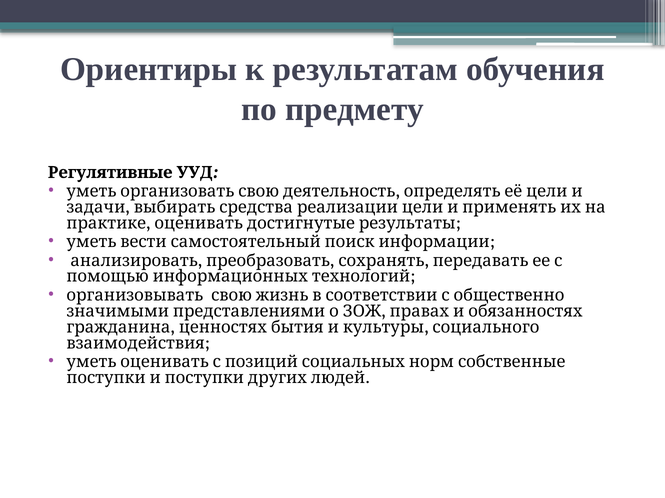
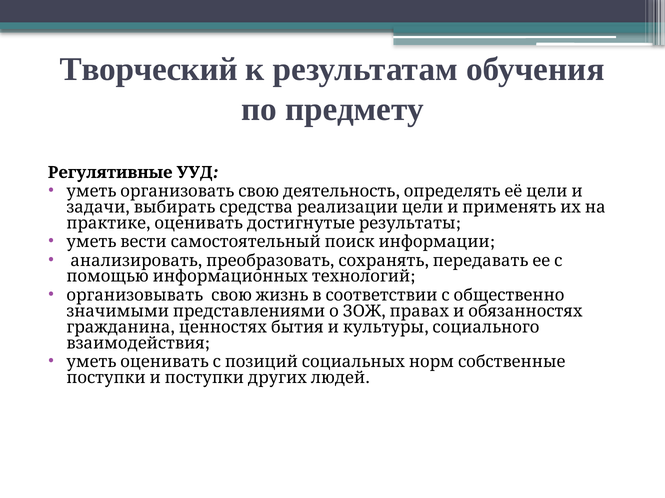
Ориентиры: Ориентиры -> Творческий
